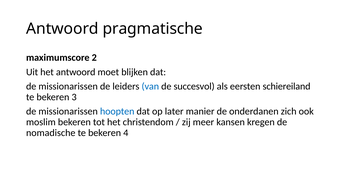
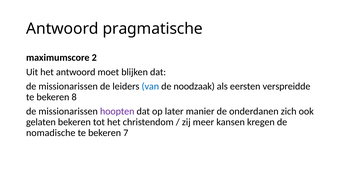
succesvol: succesvol -> noodzaak
schiereiland: schiereiland -> verspreidde
3: 3 -> 8
hoopten colour: blue -> purple
moslim: moslim -> gelaten
4: 4 -> 7
